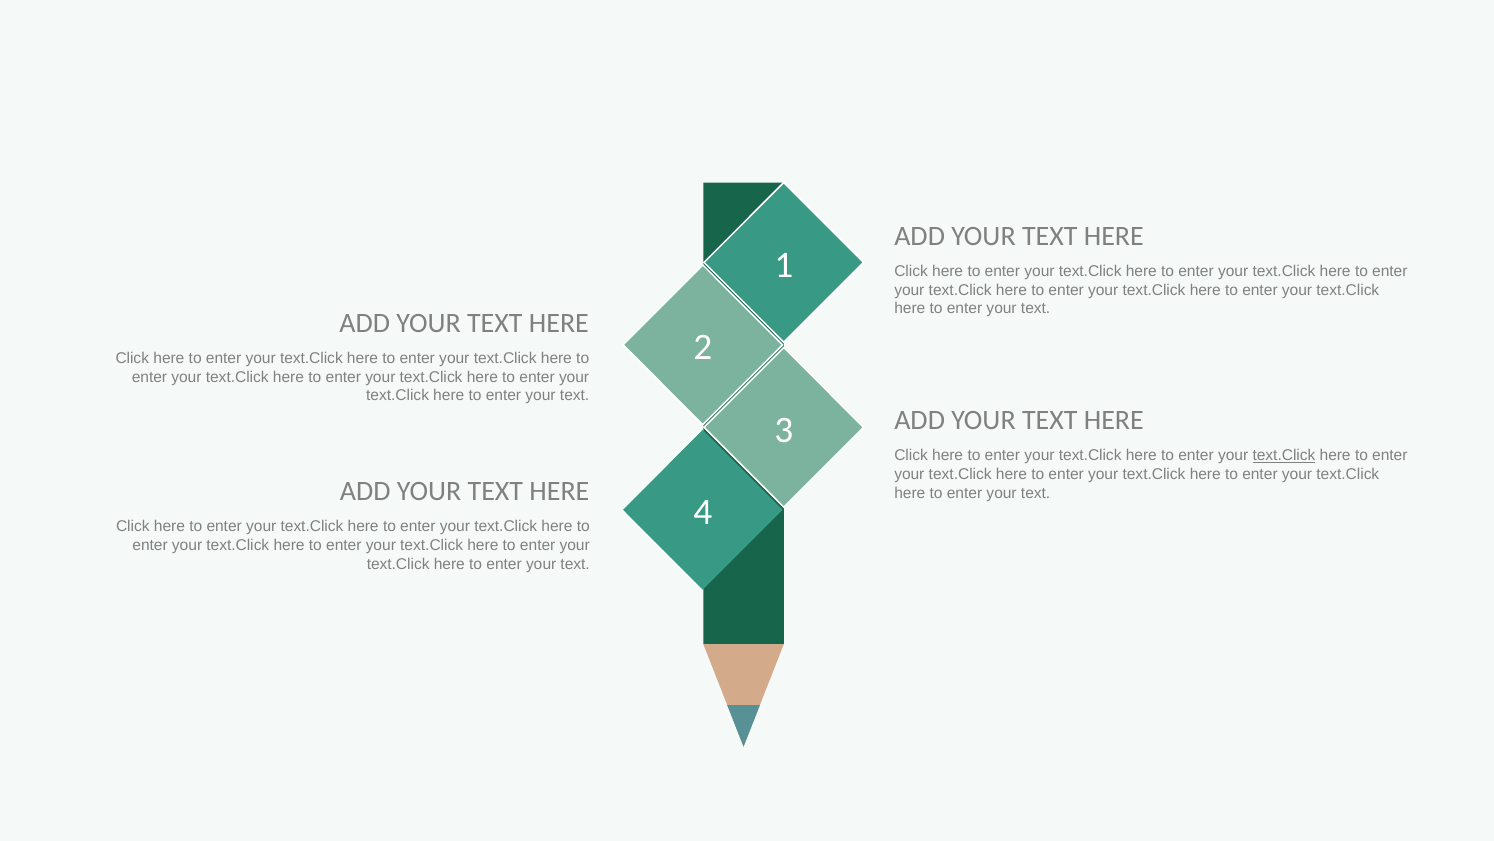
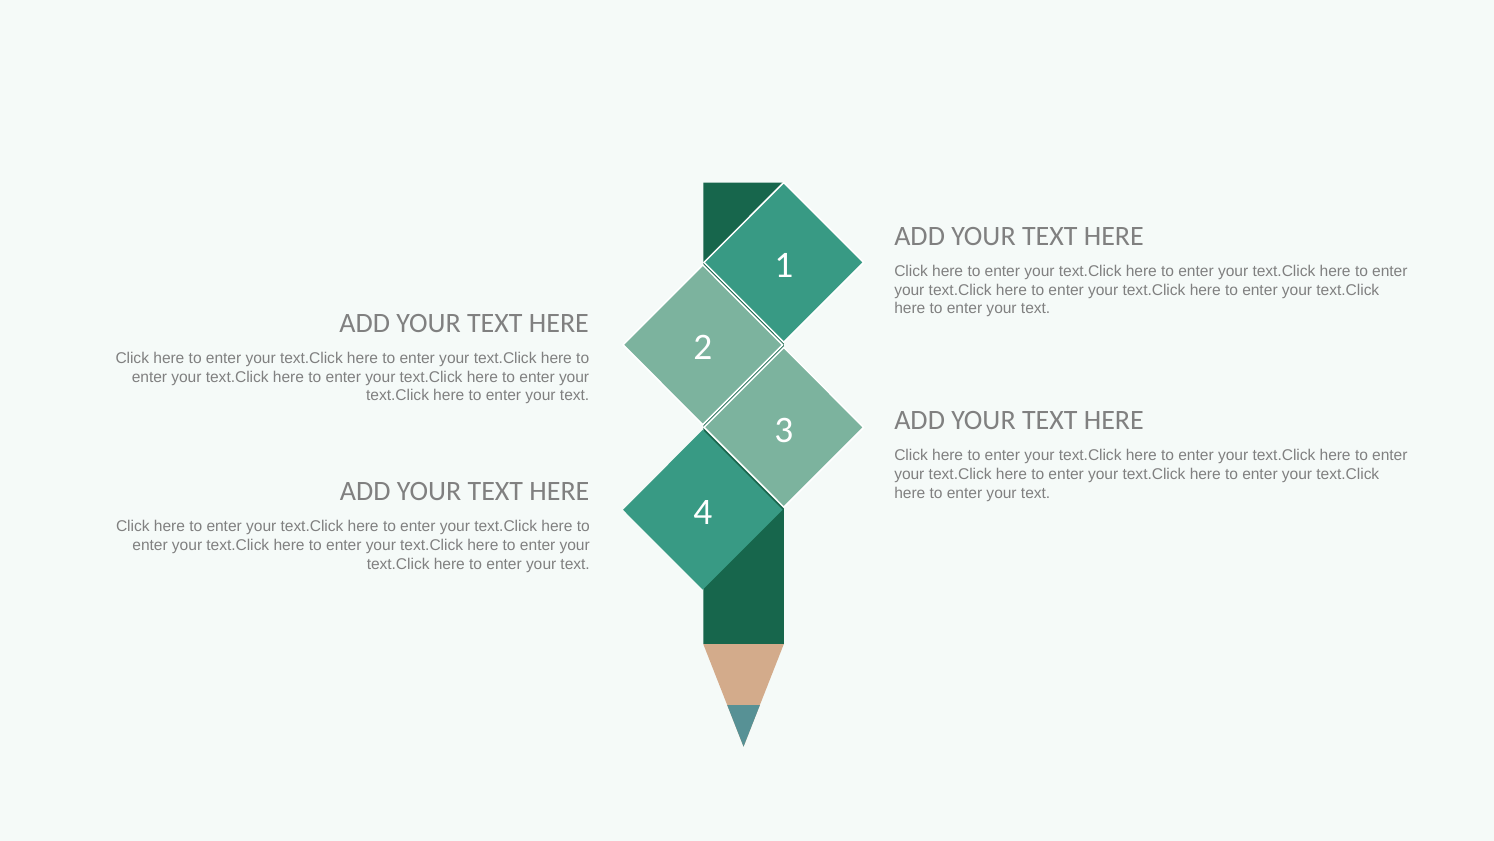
text.Click at (1284, 455) underline: present -> none
